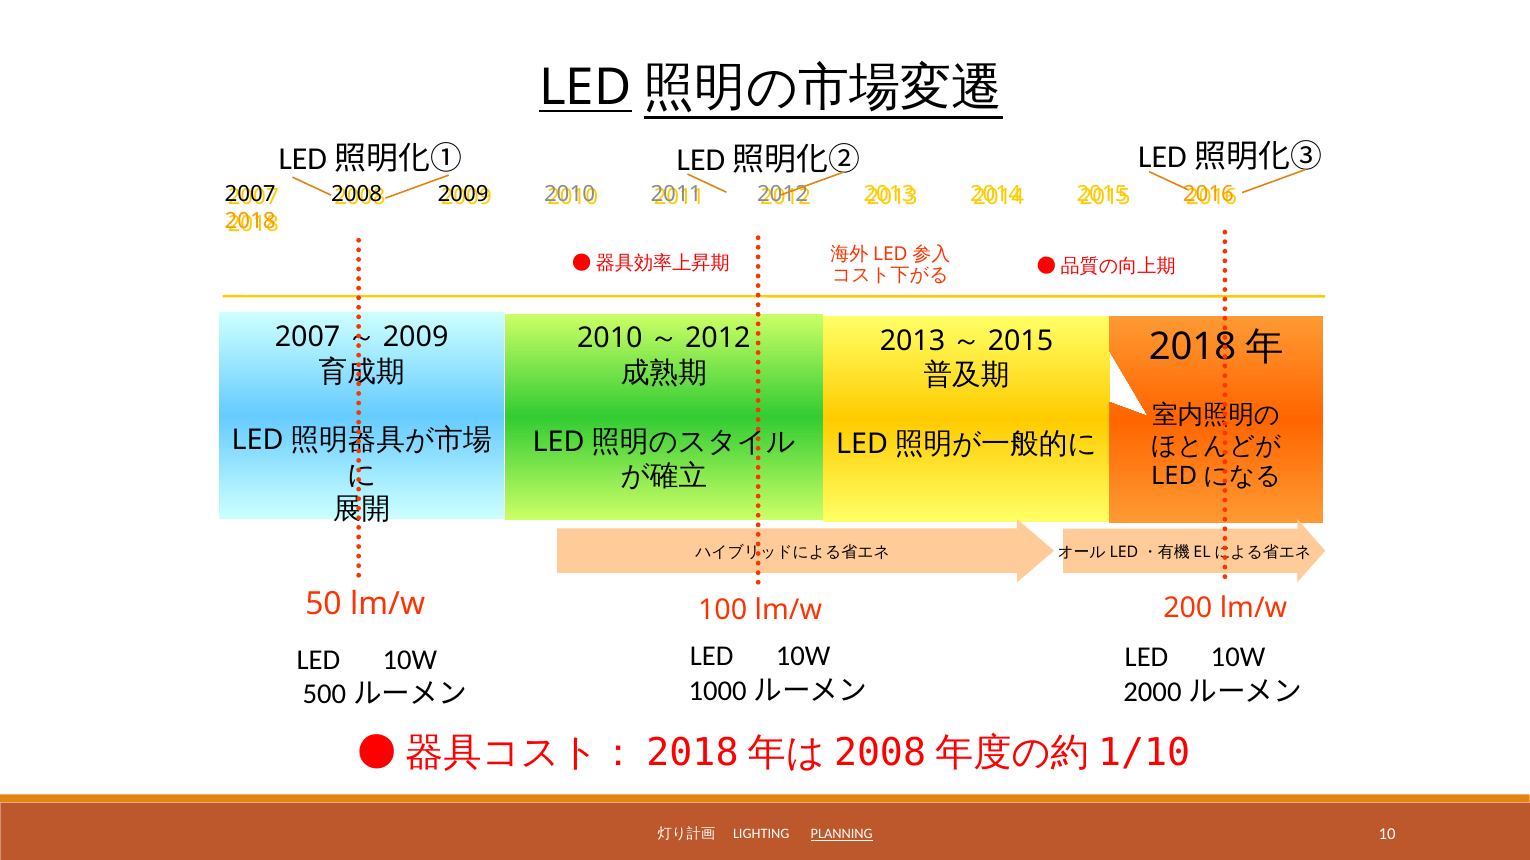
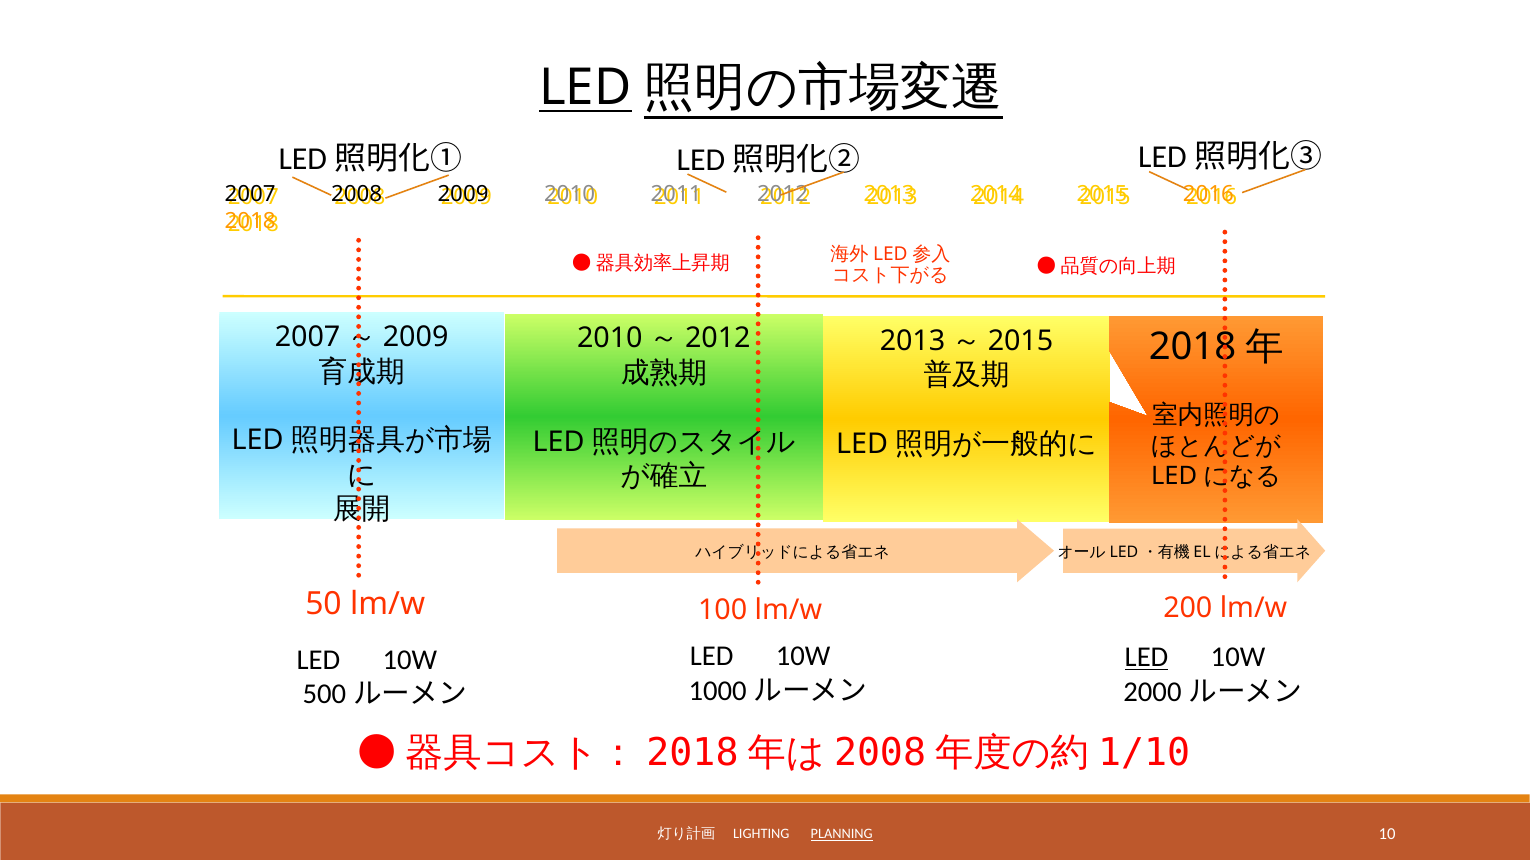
LED at (1147, 658) underline: none -> present
